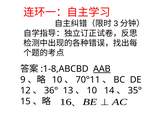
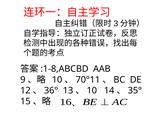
AAB underline: present -> none
